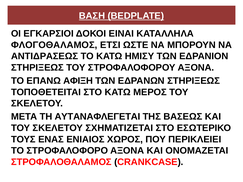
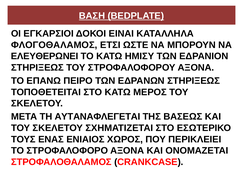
ANTIΔΡΑΣΕΩΣ: ANTIΔΡΑΣΕΩΣ -> ΕΛΕΥΘΕΡΩΝΕΙ
ΑΦΙΞΗ: ΑΦΙΞΗ -> ΠΕΙΡΟ
